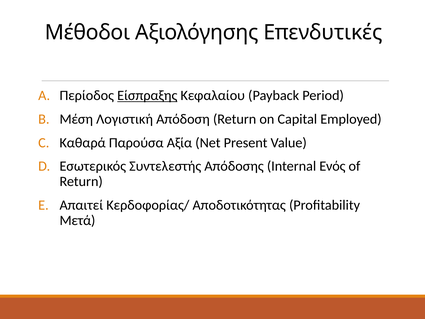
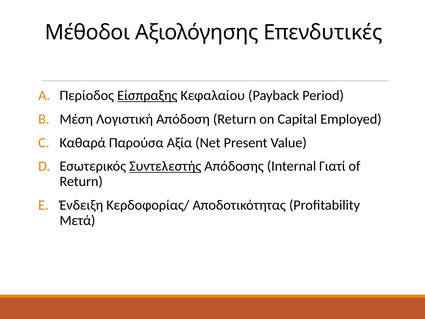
Συντελεστής underline: none -> present
Ενός: Ενός -> Γιατί
Απαιτεί: Απαιτεί -> Ένδειξη
